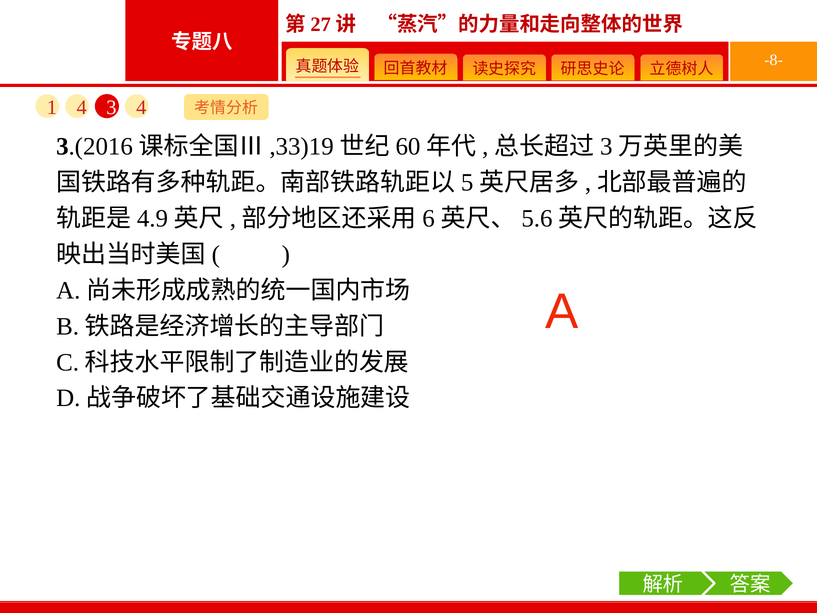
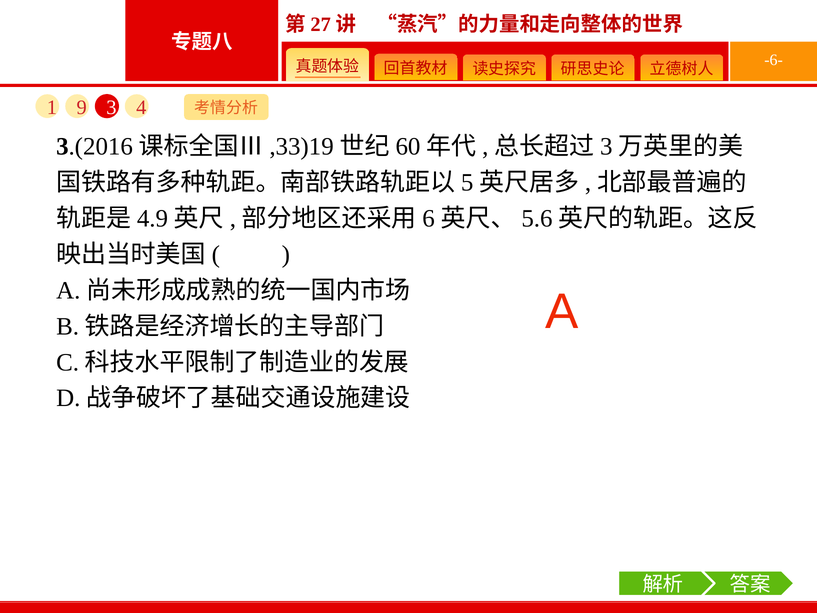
-8-: -8- -> -6-
1 4: 4 -> 9
